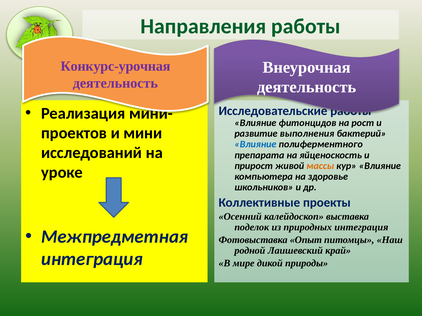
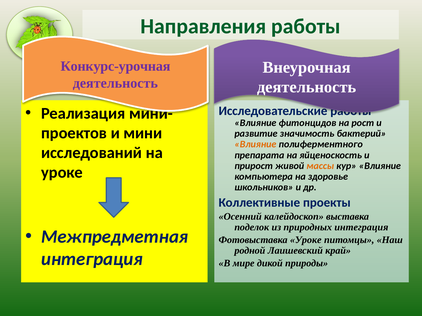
выполнения: выполнения -> значимость
Влияние at (255, 145) colour: blue -> orange
Фотовыставка Опыт: Опыт -> Уроке
